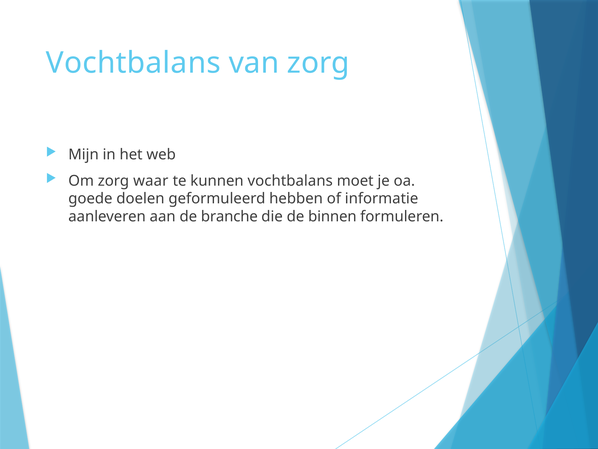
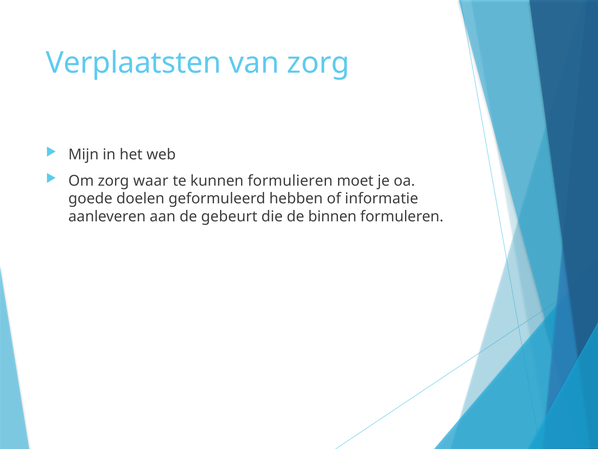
Vochtbalans at (133, 63): Vochtbalans -> Verplaatsten
kunnen vochtbalans: vochtbalans -> formulieren
branche: branche -> gebeurt
